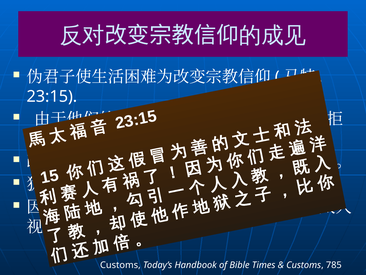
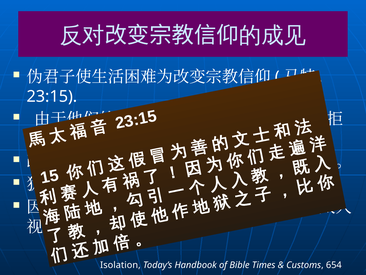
Customs at (120, 265): Customs -> Isolation
785: 785 -> 654
